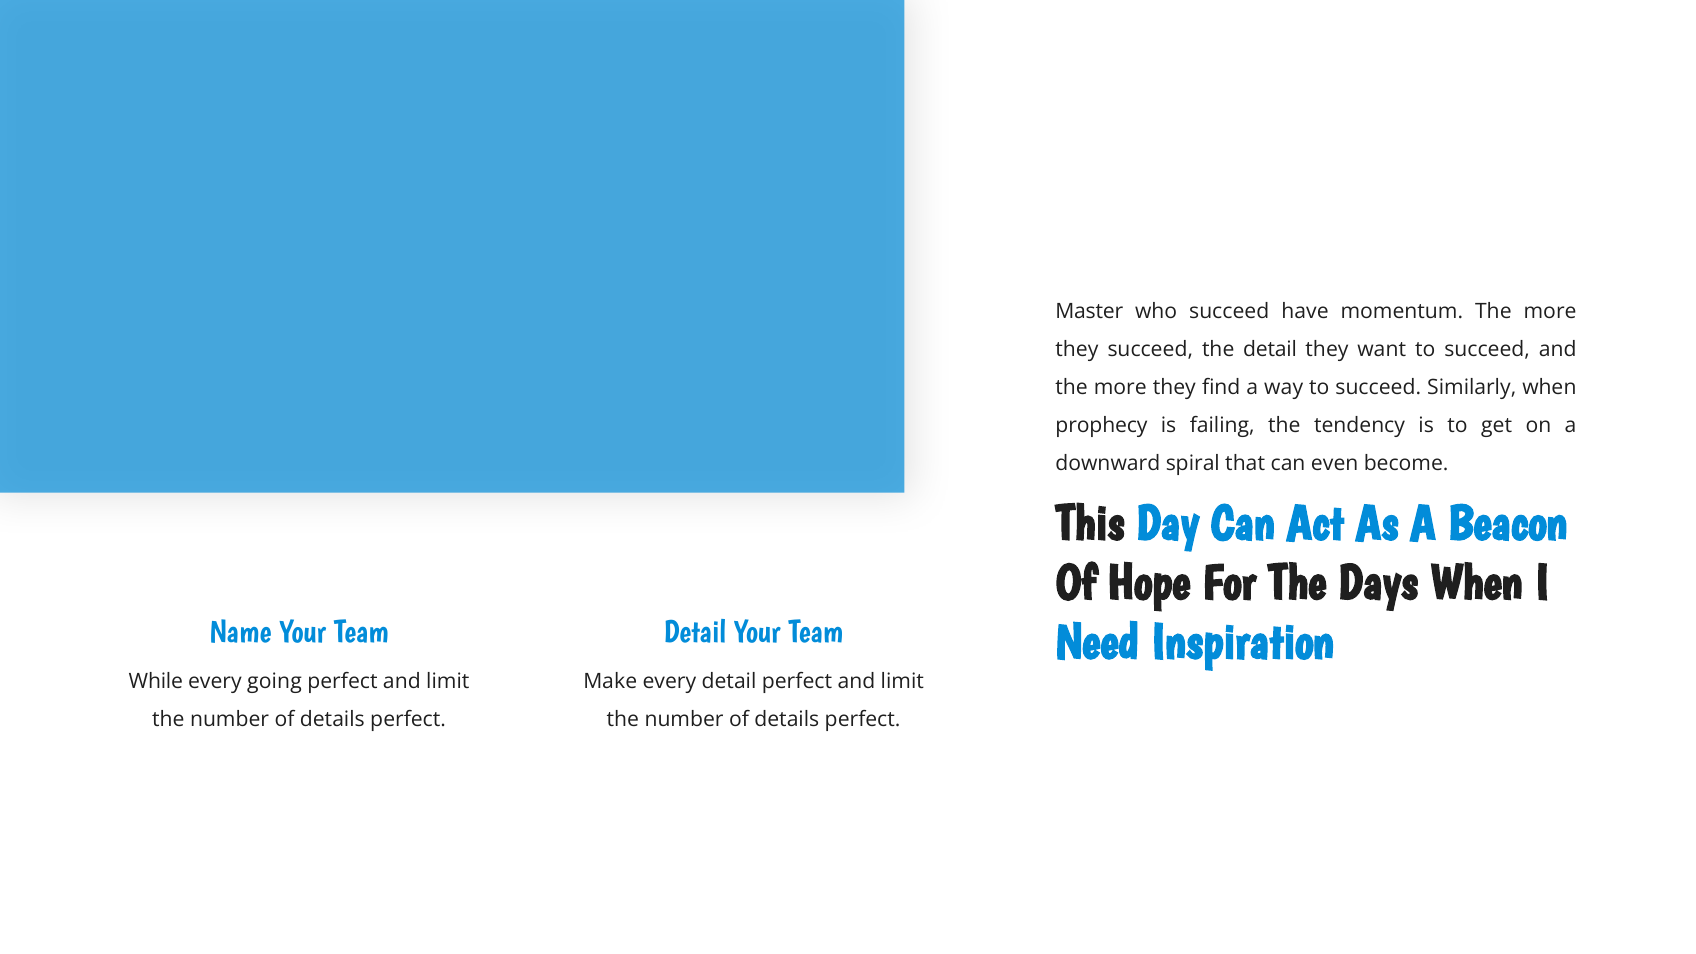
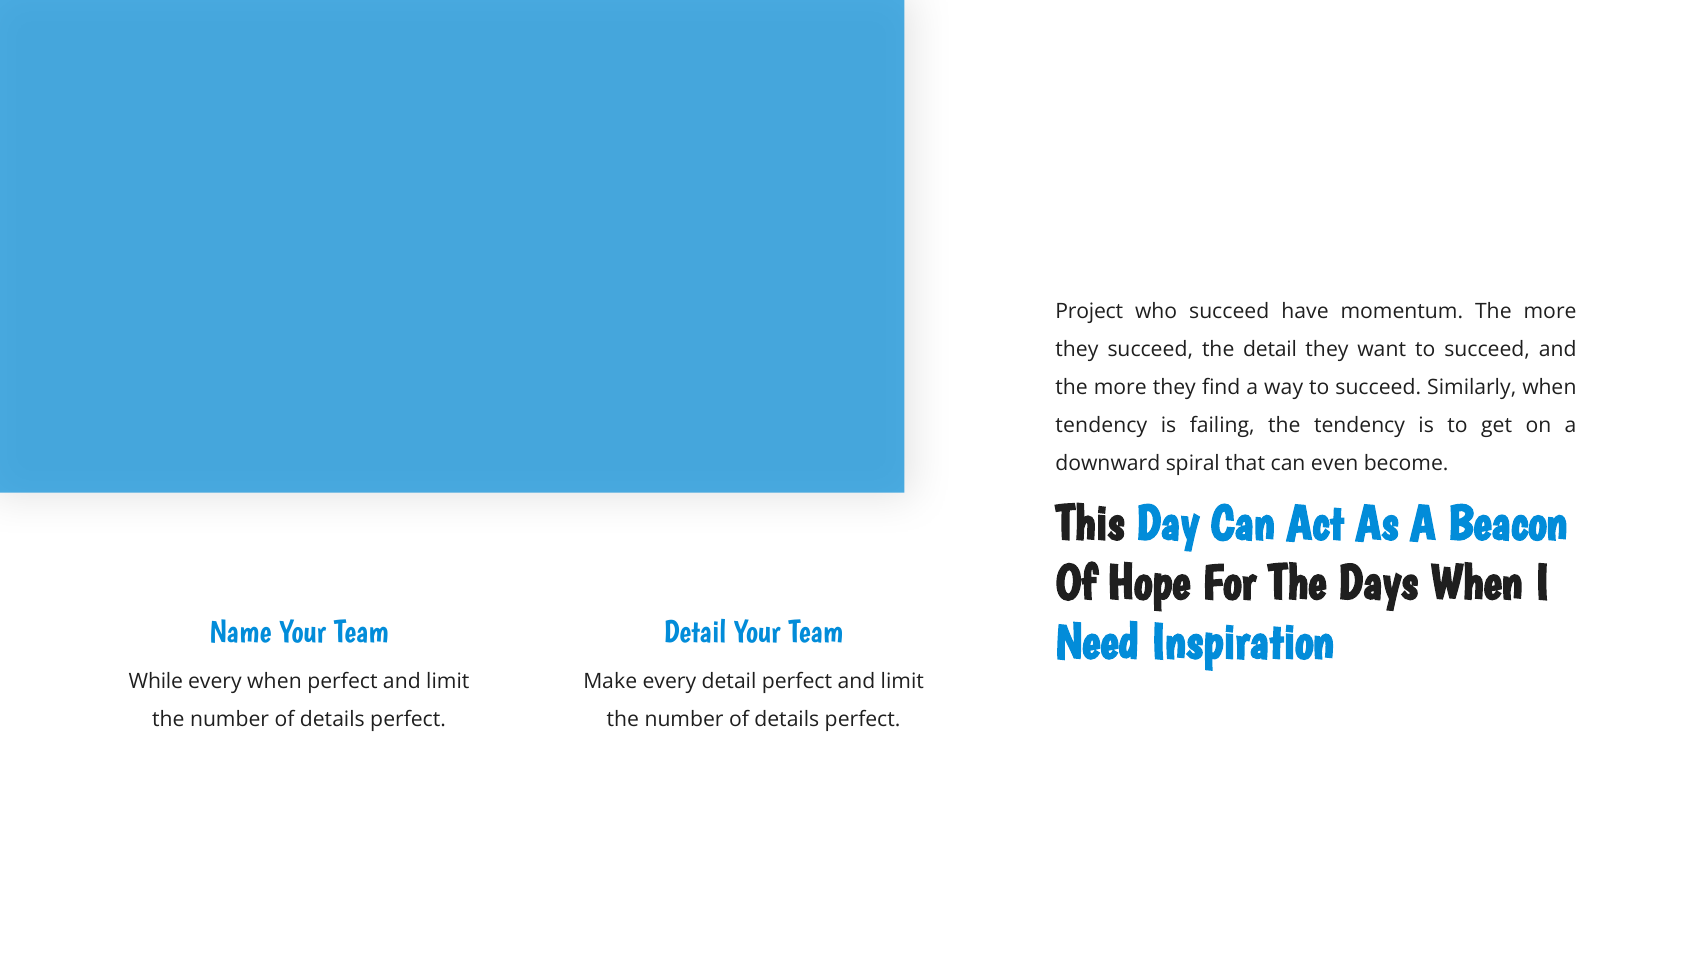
Master: Master -> Project
prophecy at (1102, 426): prophecy -> tendency
every going: going -> when
